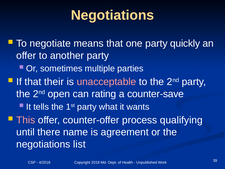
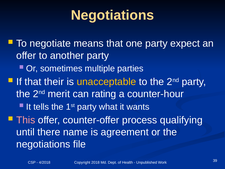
quickly: quickly -> expect
unacceptable colour: pink -> yellow
open: open -> merit
counter-save: counter-save -> counter-hour
list: list -> file
